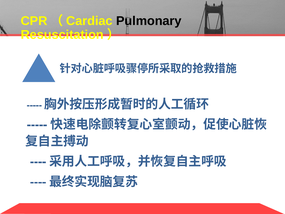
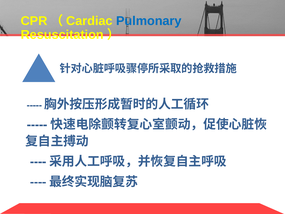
Pulmonary colour: black -> blue
